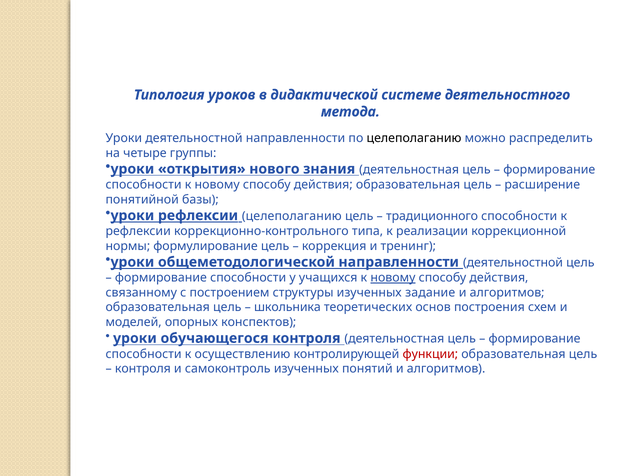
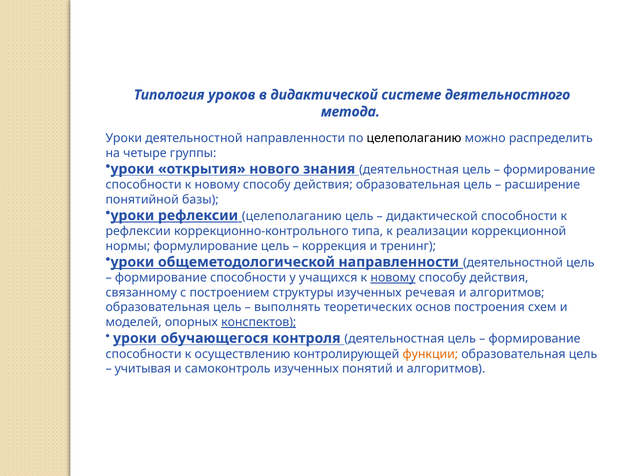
традиционного at (432, 216): традиционного -> дидактической
задание: задание -> речевая
школьника: школьника -> выполнять
конспектов underline: none -> present
функции colour: red -> orange
контроля at (143, 369): контроля -> учитывая
